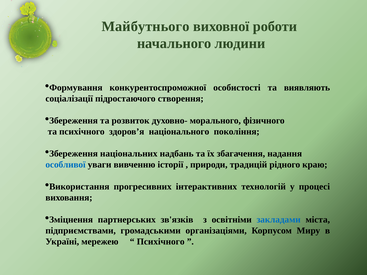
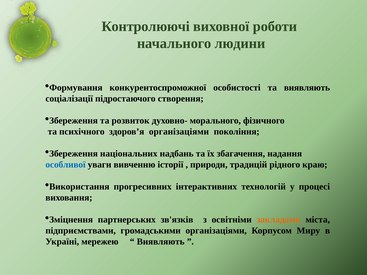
Майбутнього: Майбутнього -> Контролюючі
здоров’я національного: національного -> організаціями
закладами colour: blue -> orange
Психічного at (161, 242): Психічного -> Виявляють
